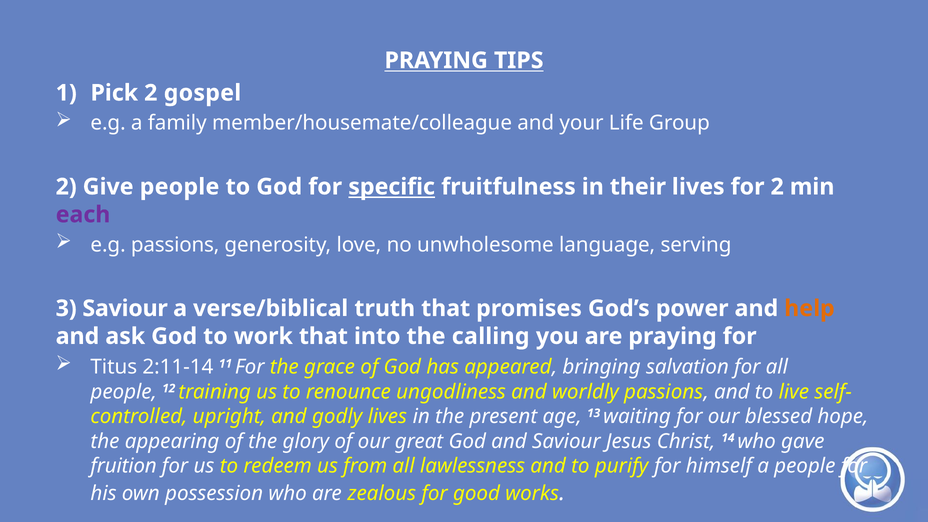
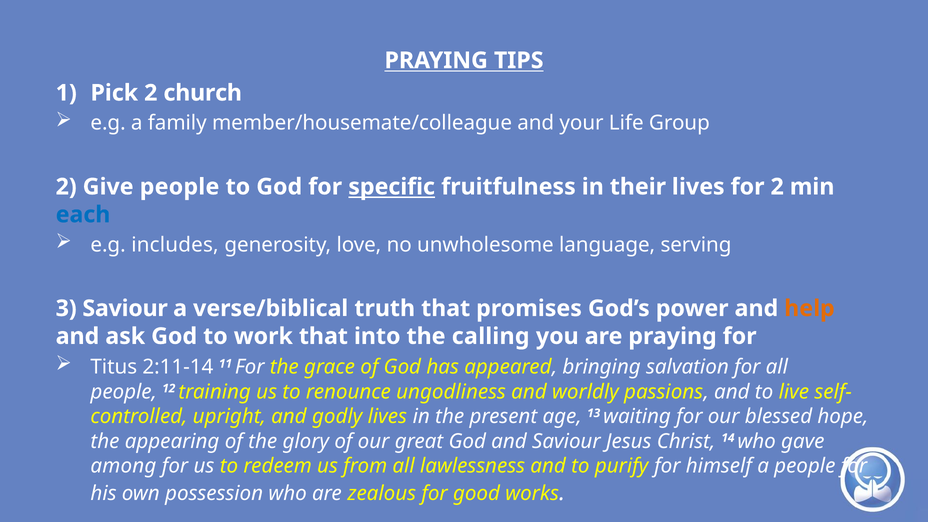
gospel: gospel -> church
each colour: purple -> blue
e.g passions: passions -> includes
fruition: fruition -> among
